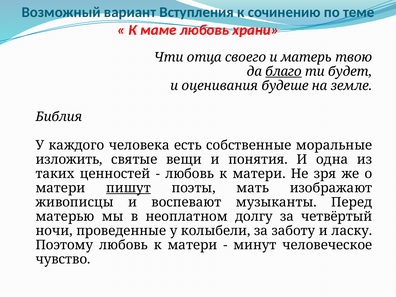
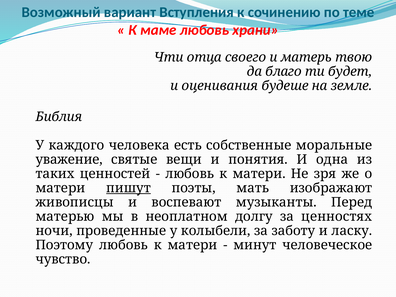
благо underline: present -> none
изложить: изложить -> уважение
четвёртый: четвёртый -> ценностях
